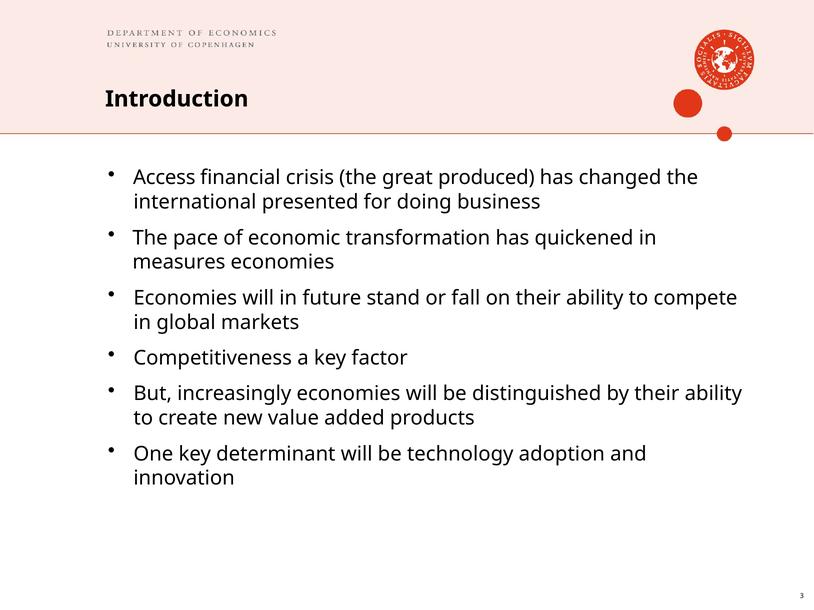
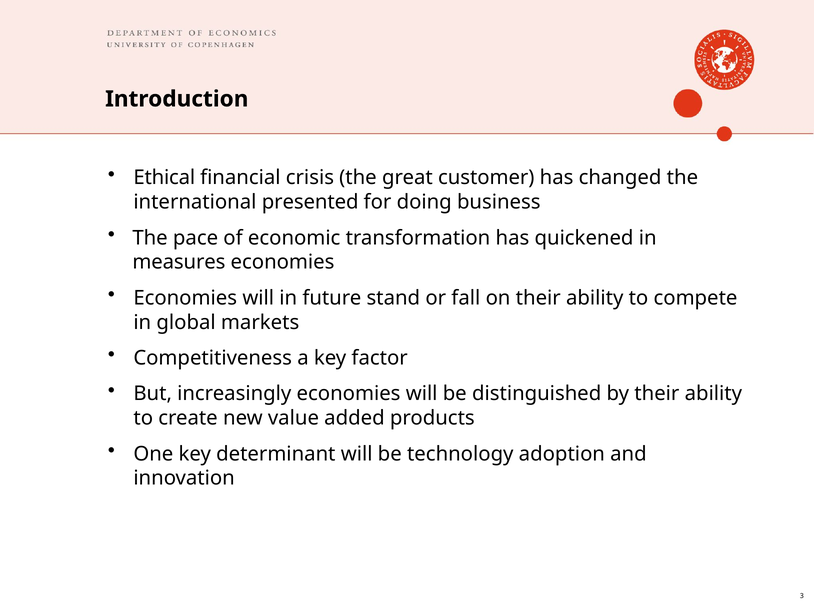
Access: Access -> Ethical
produced: produced -> customer
